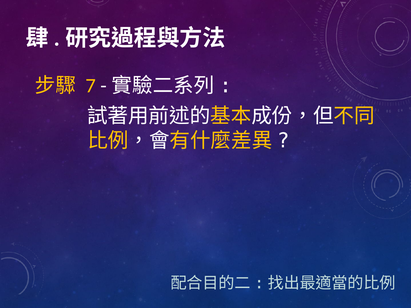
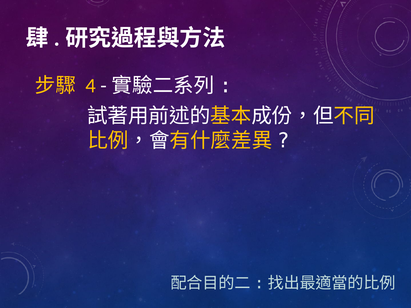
7: 7 -> 4
